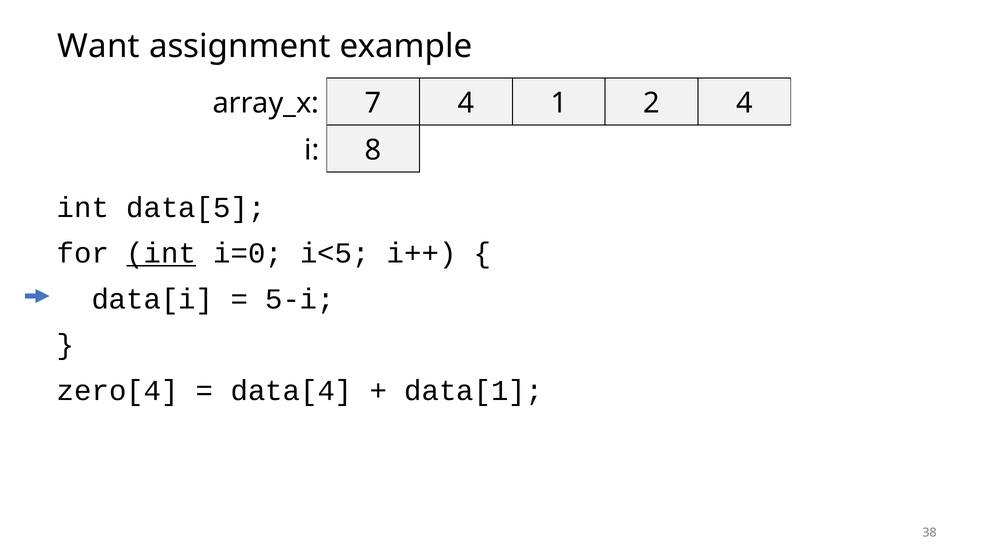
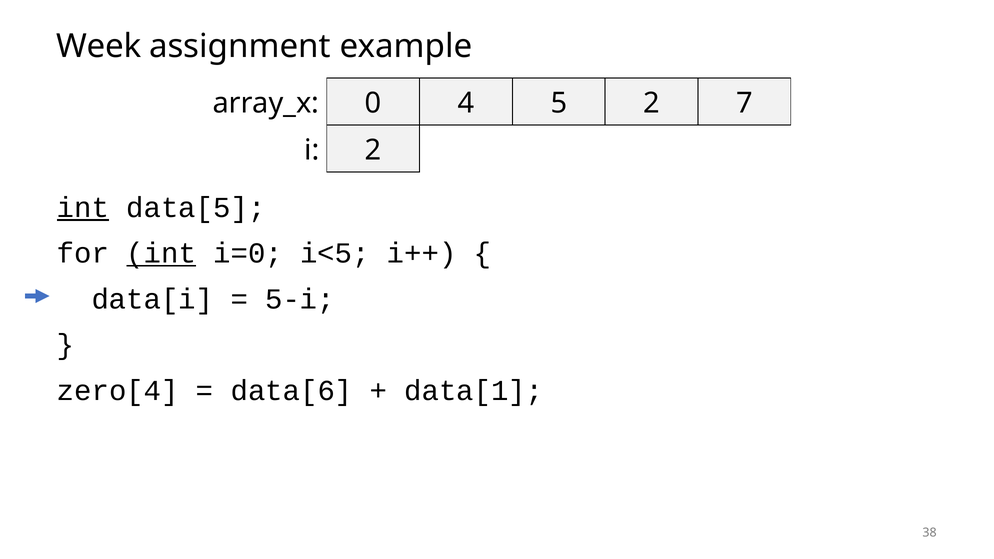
Want: Want -> Week
7: 7 -> 0
1: 1 -> 5
2 4: 4 -> 7
i 8: 8 -> 2
int at (83, 208) underline: none -> present
data[4: data[4 -> data[6
